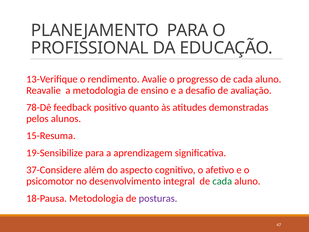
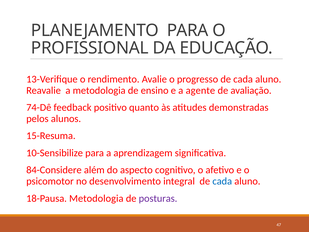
desafio: desafio -> agente
78-Dê: 78-Dê -> 74-Dê
19-Sensibilize: 19-Sensibilize -> 10-Sensibilize
37-Considere: 37-Considere -> 84-Considere
cada at (222, 181) colour: green -> blue
